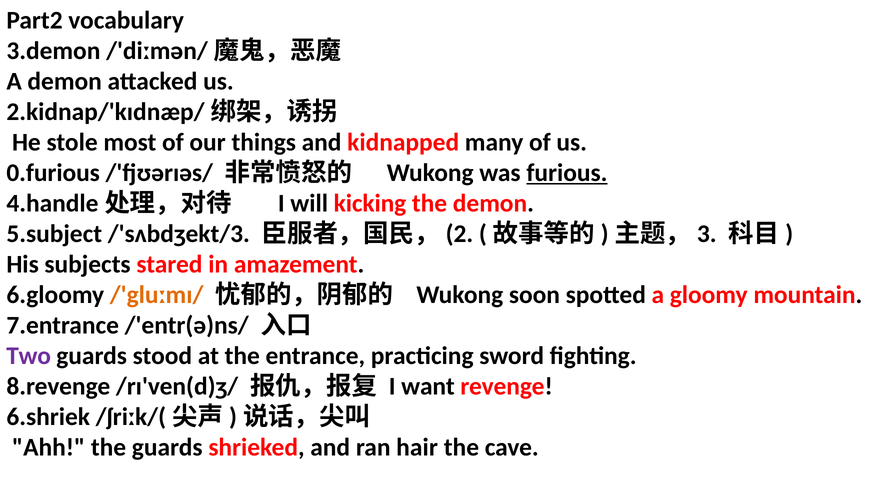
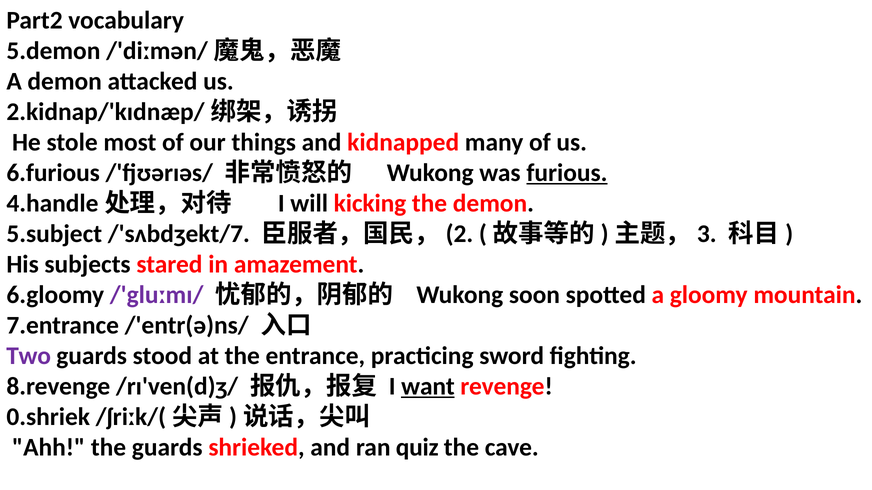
3.demon: 3.demon -> 5.demon
0.furious: 0.furious -> 6.furious
/'sʌbdʒekt/3: /'sʌbdʒekt/3 -> /'sʌbdʒekt/7
/'gluːmɪ/ colour: orange -> purple
want underline: none -> present
6.shriek: 6.shriek -> 0.shriek
hair: hair -> quiz
